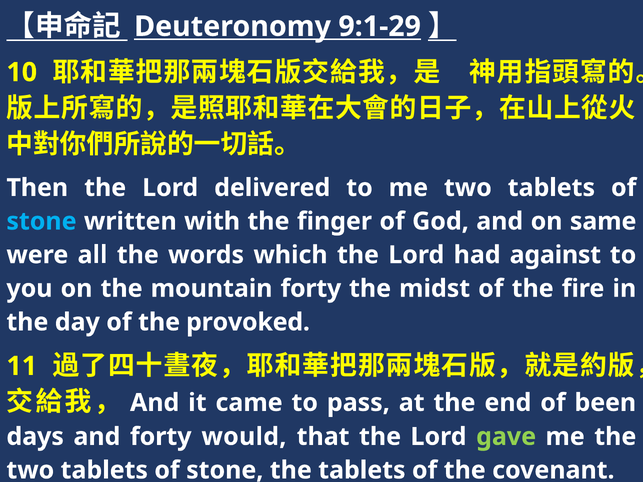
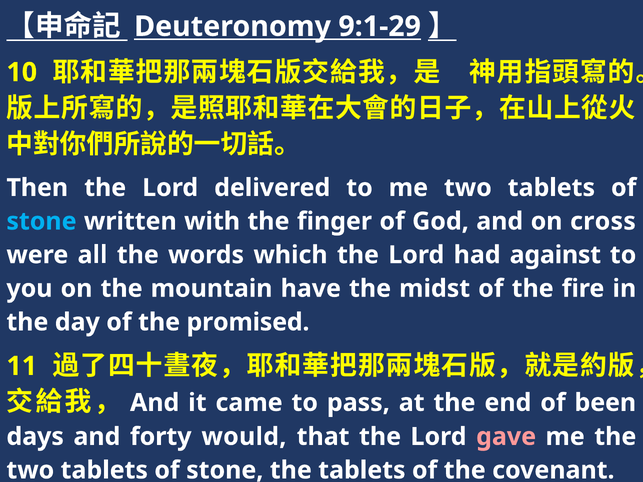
same: same -> cross
mountain forty: forty -> have
provoked: provoked -> promised
gave colour: light green -> pink
